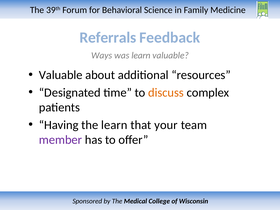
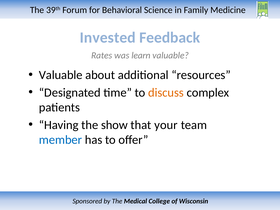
Referrals: Referrals -> Invested
Ways: Ways -> Rates
the learn: learn -> show
member colour: purple -> blue
